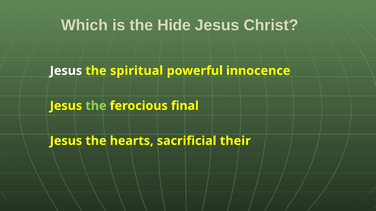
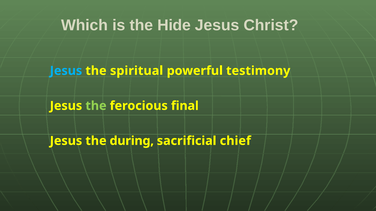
Jesus at (66, 71) colour: white -> light blue
innocence: innocence -> testimony
hearts: hearts -> during
their: their -> chief
